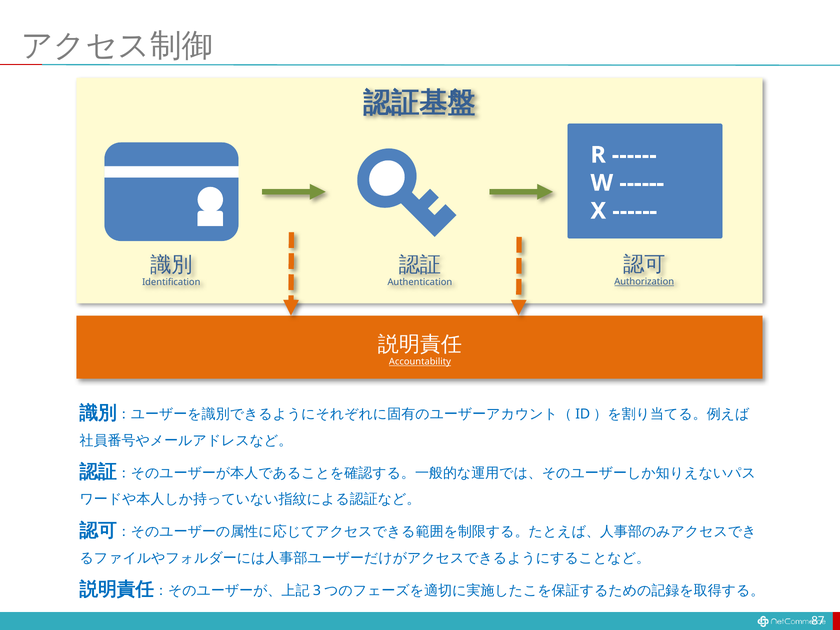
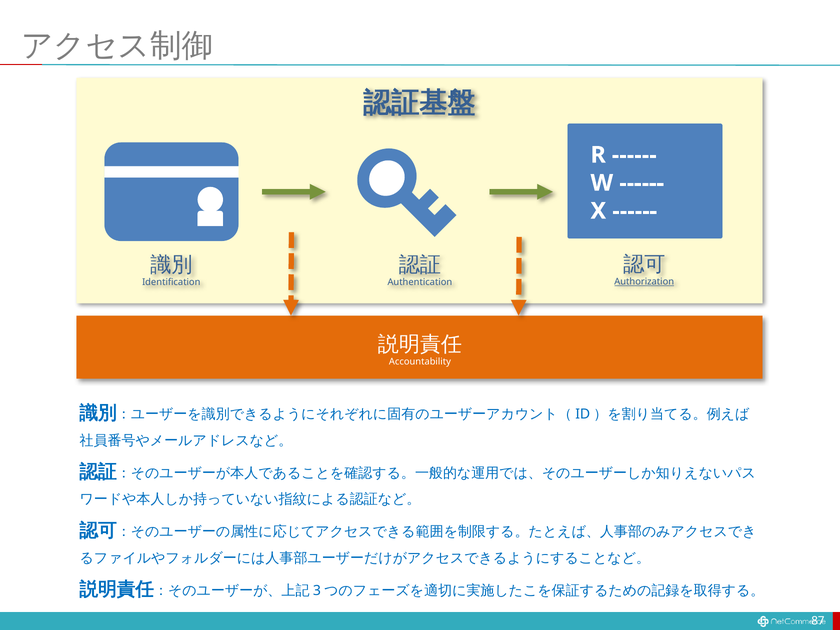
Accountability underline: present -> none
